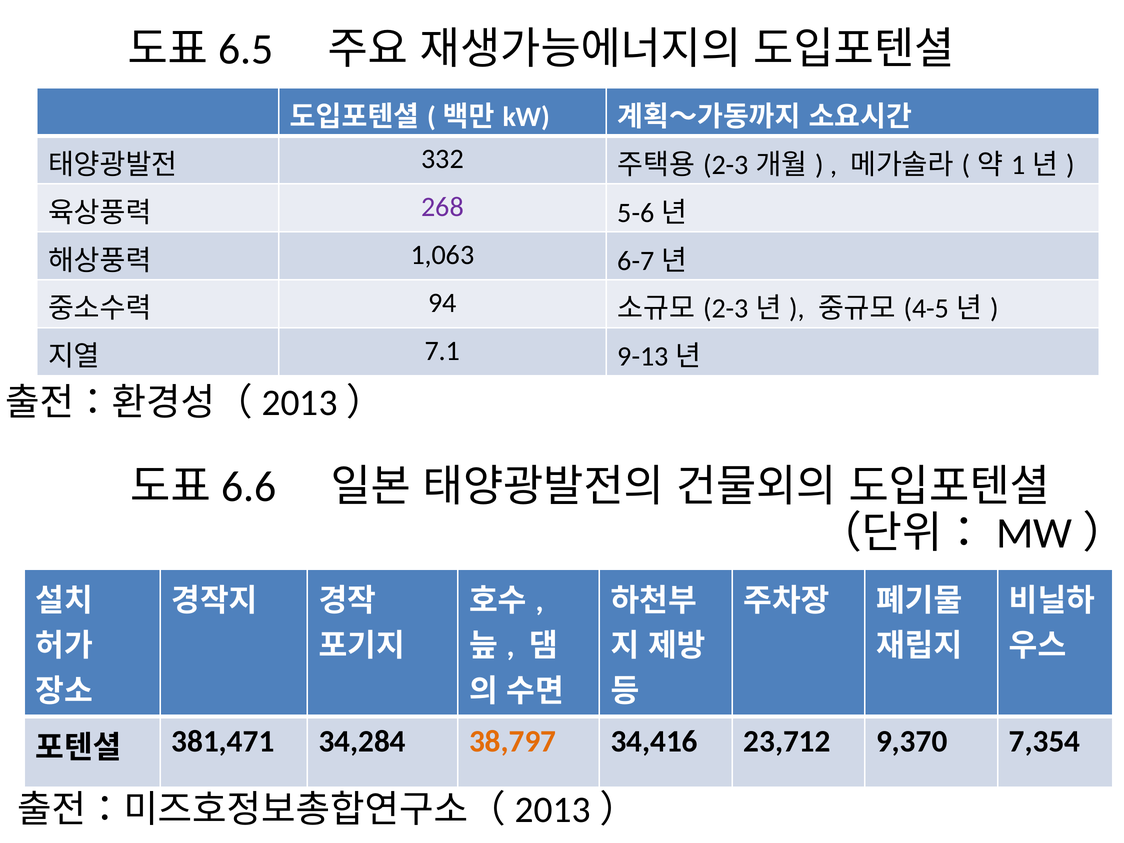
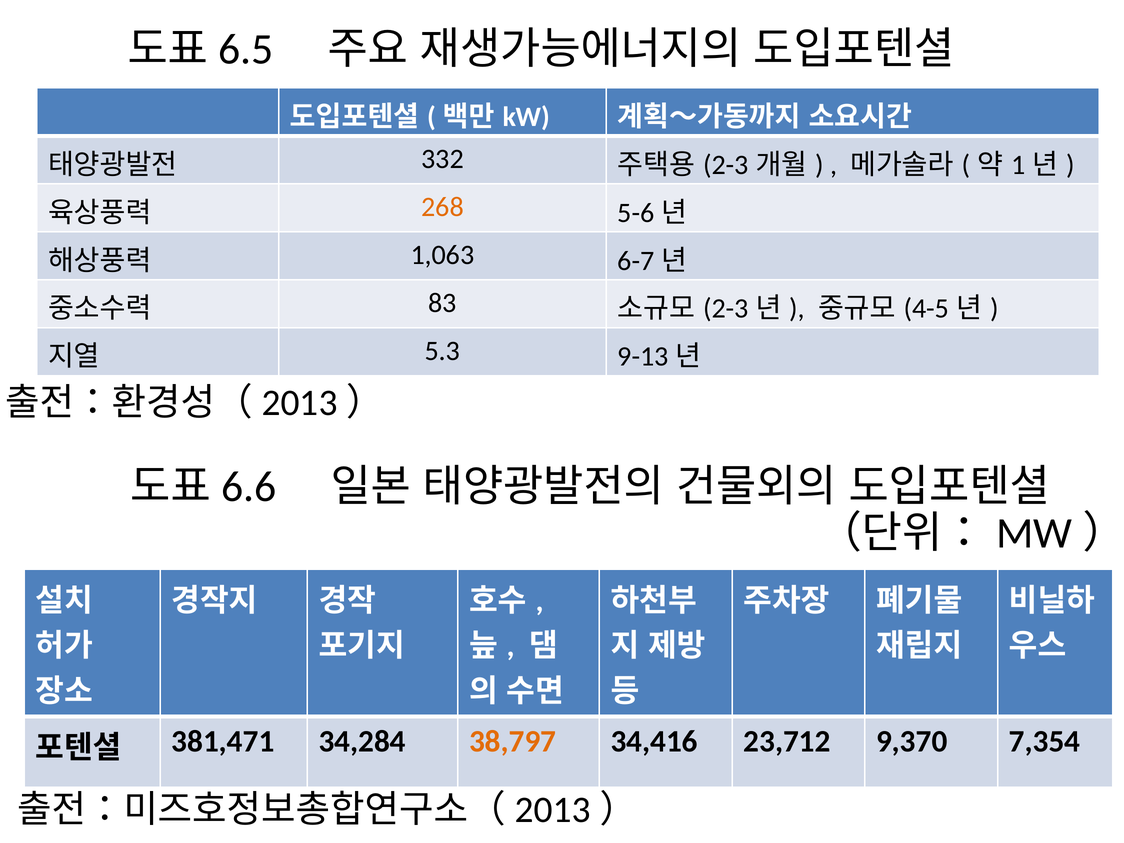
268 colour: purple -> orange
94: 94 -> 83
7.1: 7.1 -> 5.3
